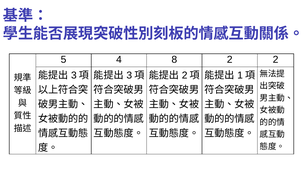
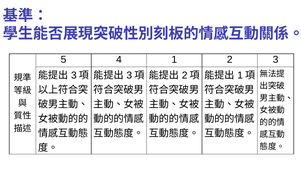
8: 8 -> 1
2 2: 2 -> 3
